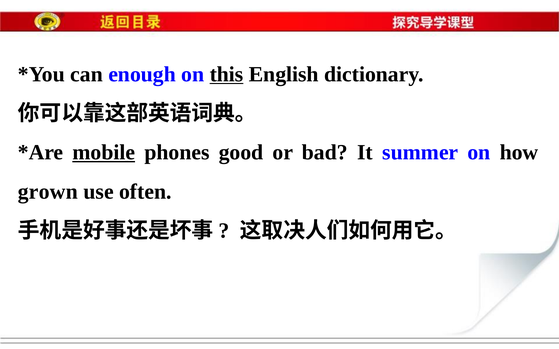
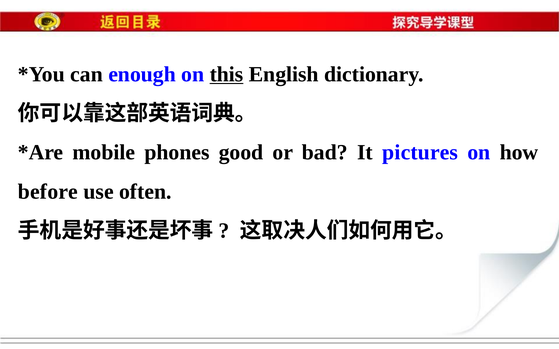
mobile underline: present -> none
summer: summer -> pictures
grown: grown -> before
